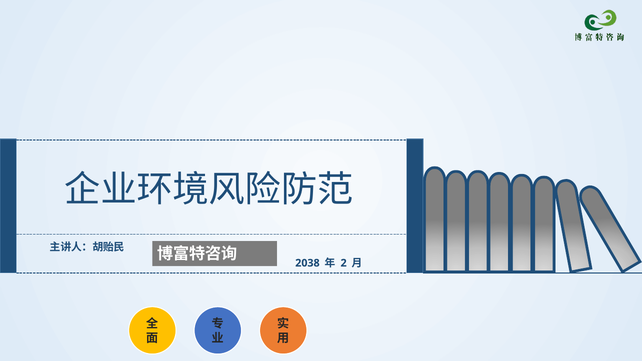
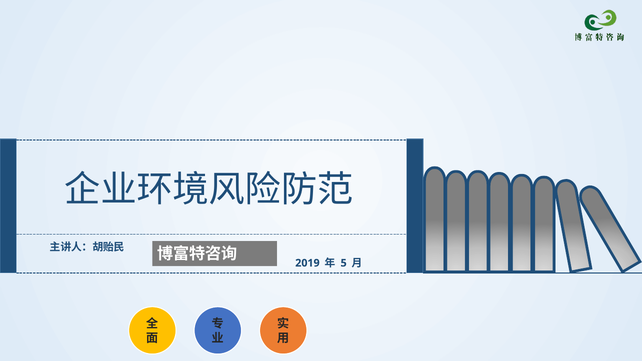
2038: 2038 -> 2019
2: 2 -> 5
